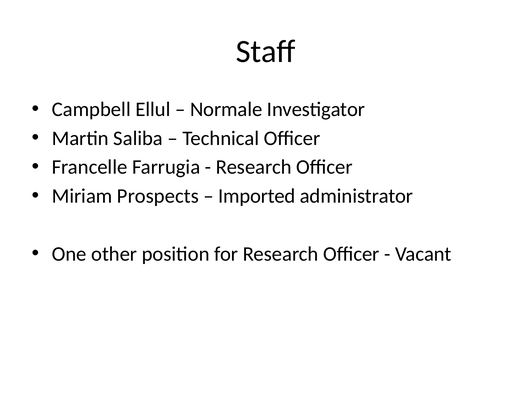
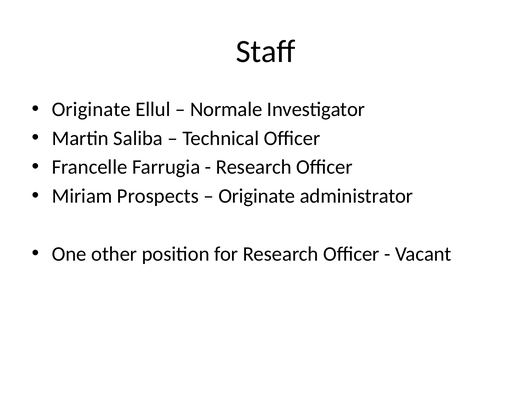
Campbell at (91, 109): Campbell -> Originate
Imported at (257, 196): Imported -> Originate
